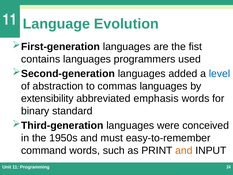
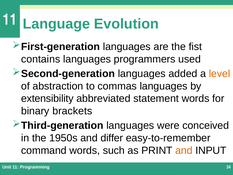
level colour: blue -> orange
emphasis: emphasis -> statement
standard: standard -> brackets
must: must -> differ
